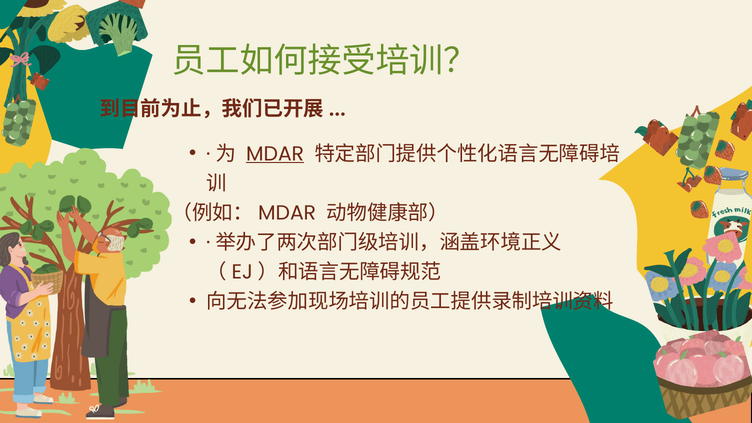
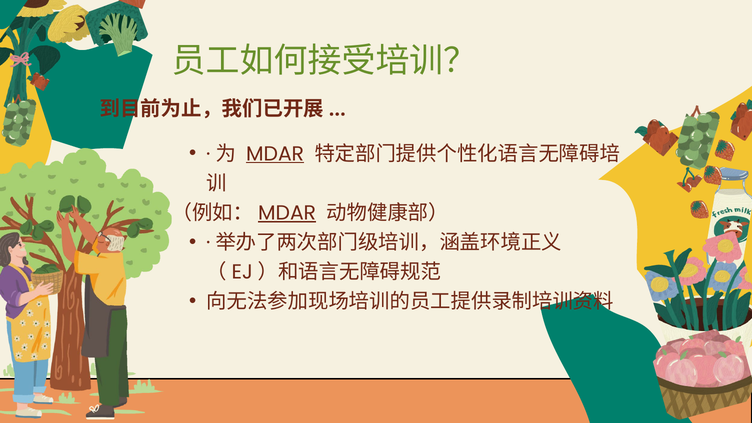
MDAR at (287, 213) underline: none -> present
